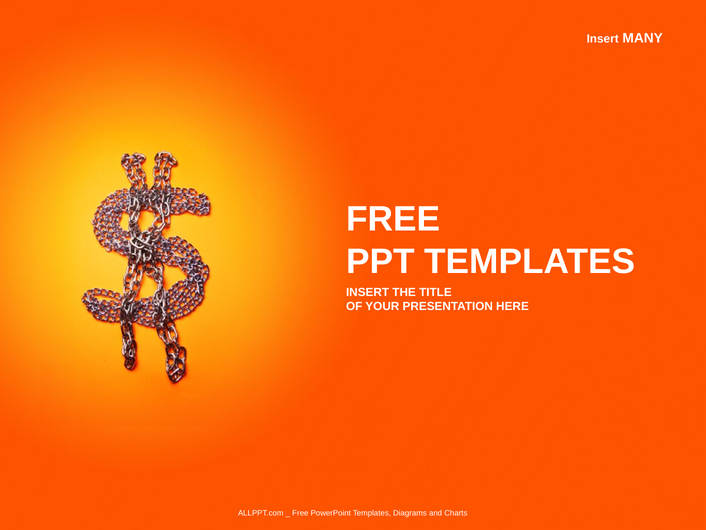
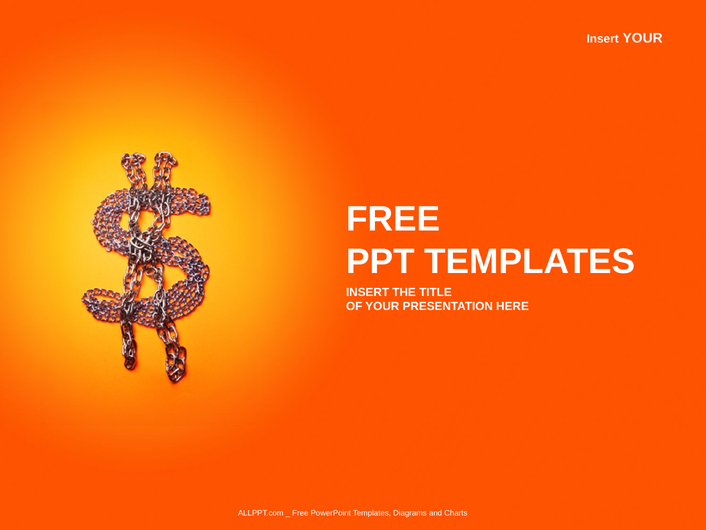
Insert MANY: MANY -> YOUR
